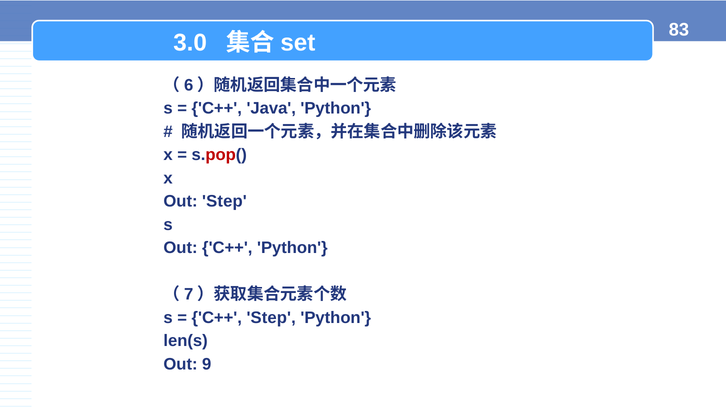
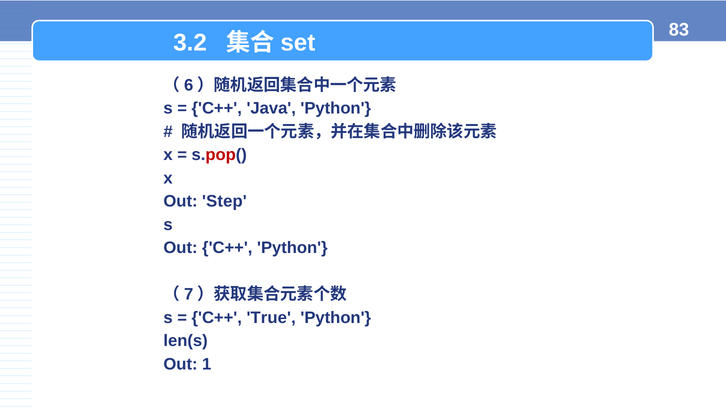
3.0: 3.0 -> 3.2
C++ Step: Step -> True
9: 9 -> 1
